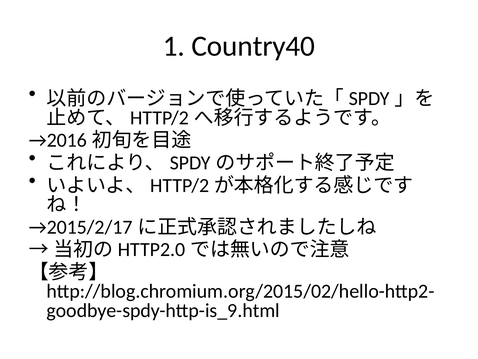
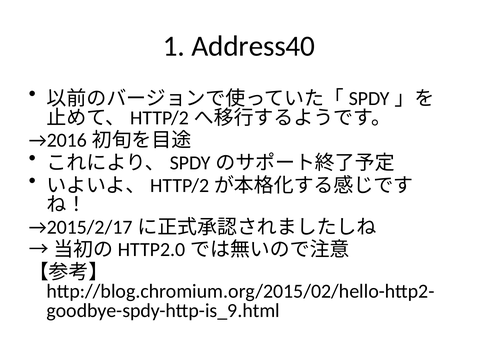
Country40: Country40 -> Address40
